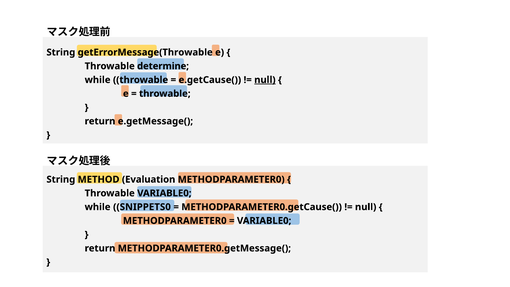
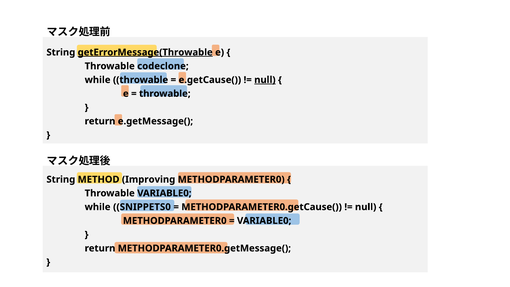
getErrorMessage(Throwable underline: none -> present
determine: determine -> codeclone
Evaluation: Evaluation -> Improving
